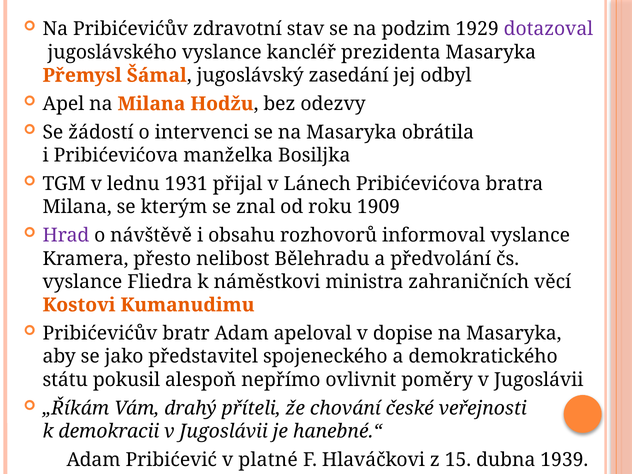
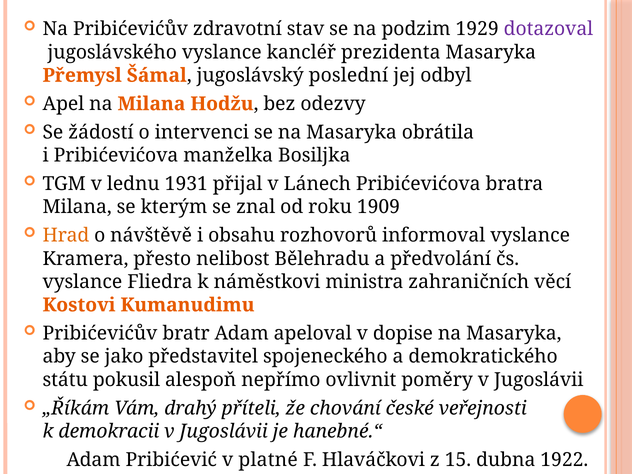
zasedání: zasedání -> poslední
Hrad colour: purple -> orange
1939: 1939 -> 1922
